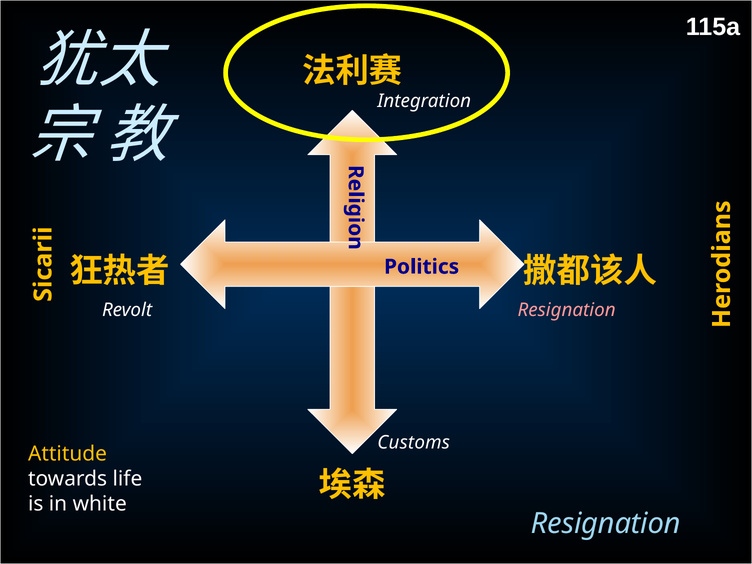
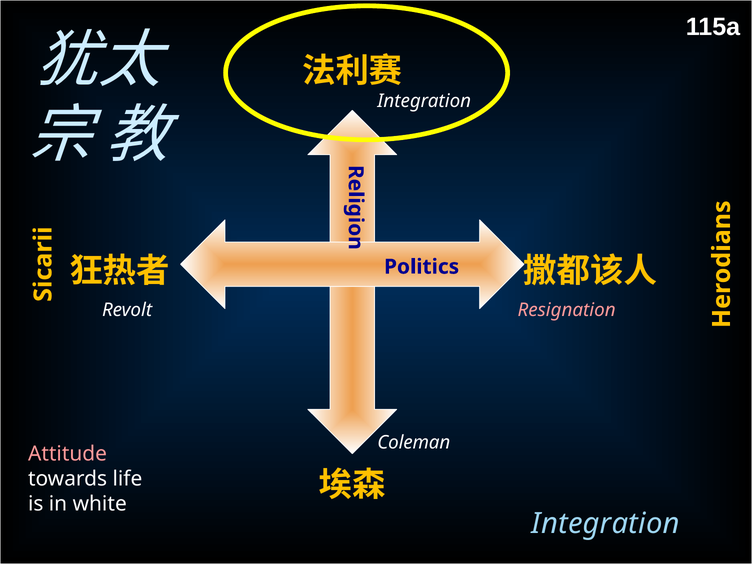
Customs: Customs -> Coleman
Attitude colour: yellow -> pink
Resignation at (606, 524): Resignation -> Integration
